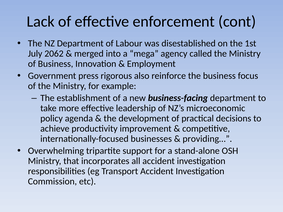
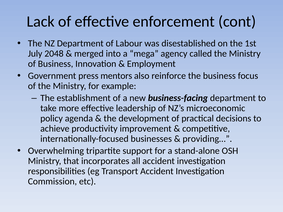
2062: 2062 -> 2048
rigorous: rigorous -> mentors
